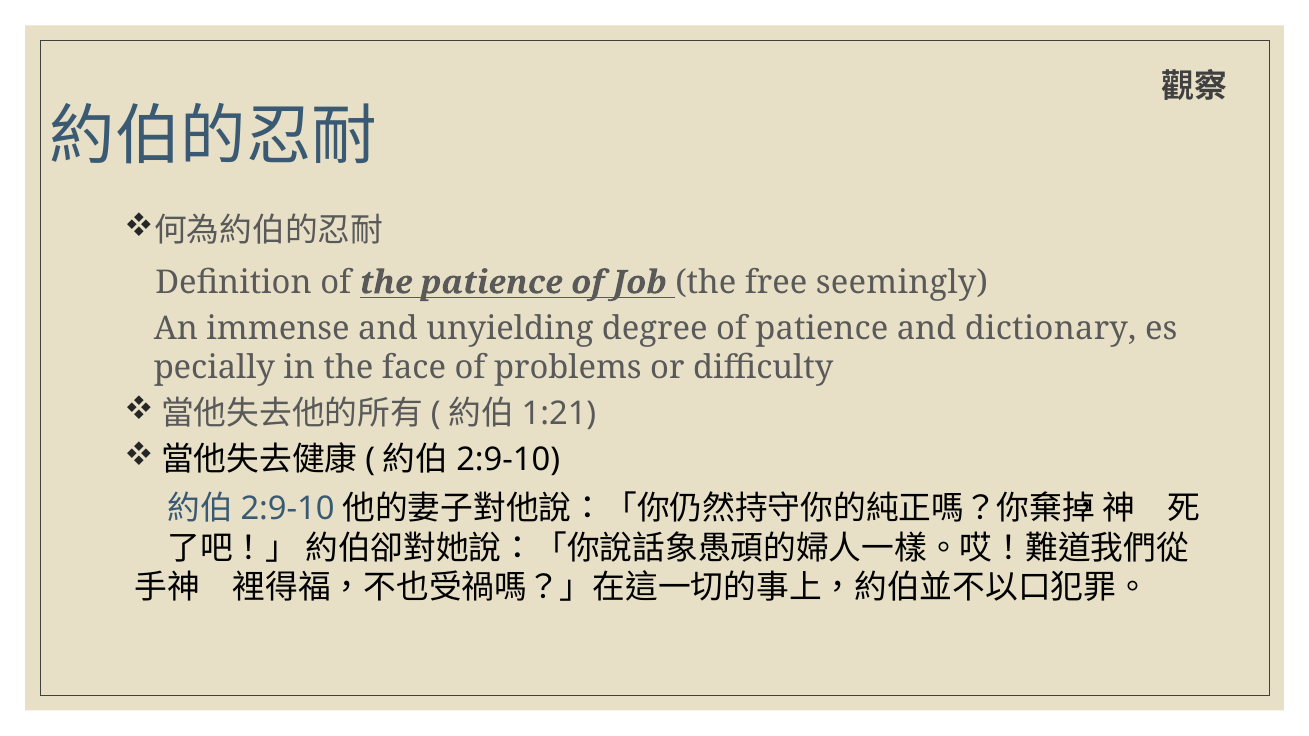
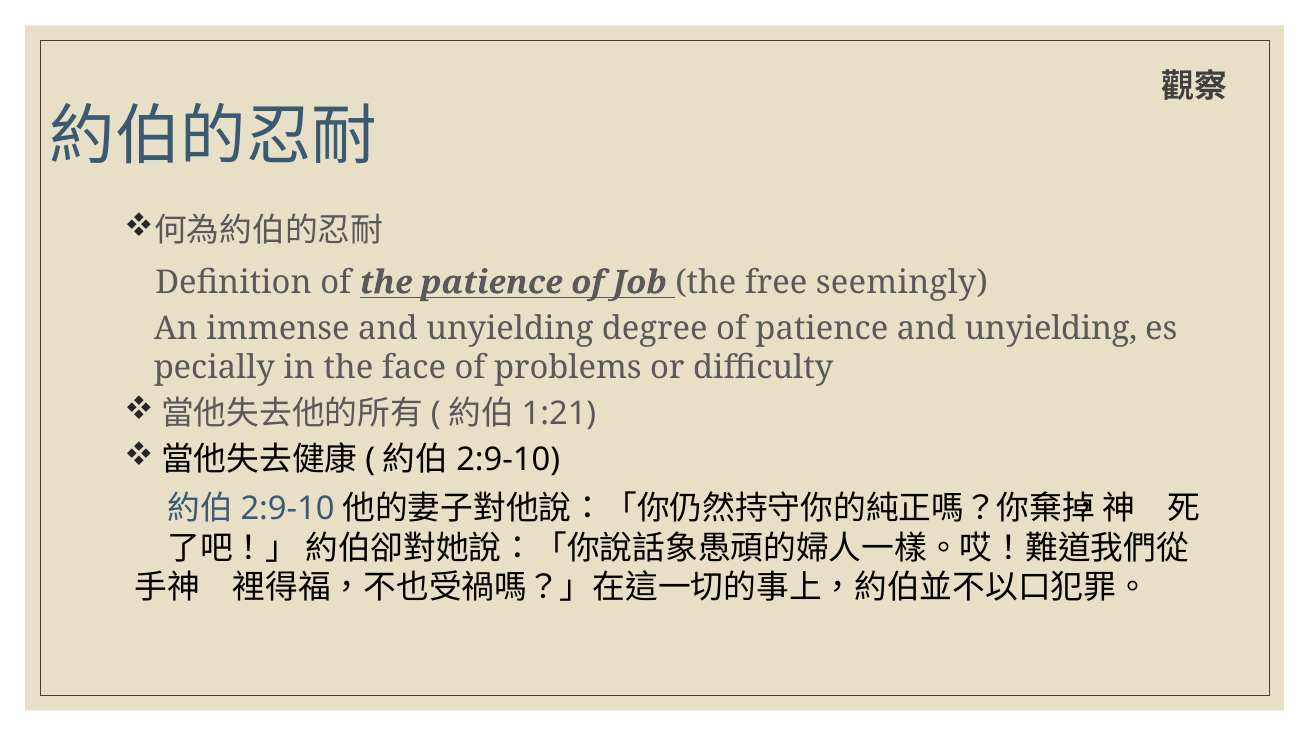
patience and dictionary: dictionary -> unyielding
